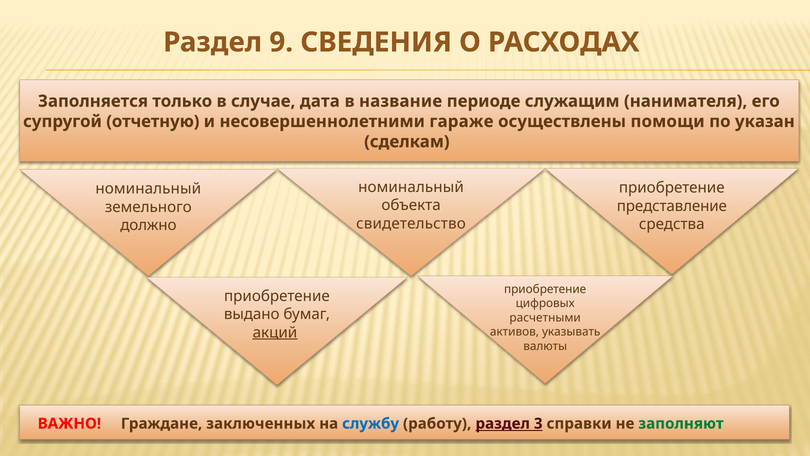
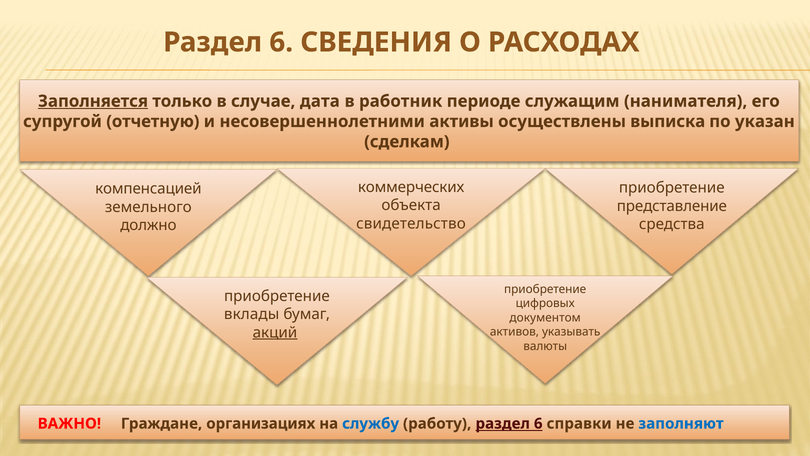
9 at (281, 42): 9 -> 6
Заполняется underline: none -> present
название: название -> работник
гараже: гараже -> активы
помощи: помощи -> выписка
номинальный at (411, 187): номинальный -> коммерческих
номинальный at (148, 189): номинальный -> компенсацией
выдано: выдано -> вклады
расчетными: расчетными -> документом
заключенных: заключенных -> организациях
работу раздел 3: 3 -> 6
заполняют colour: green -> blue
